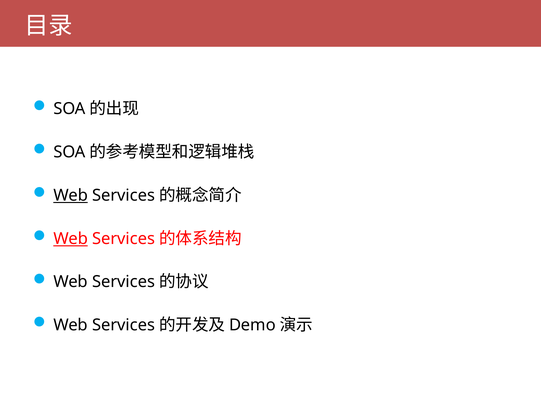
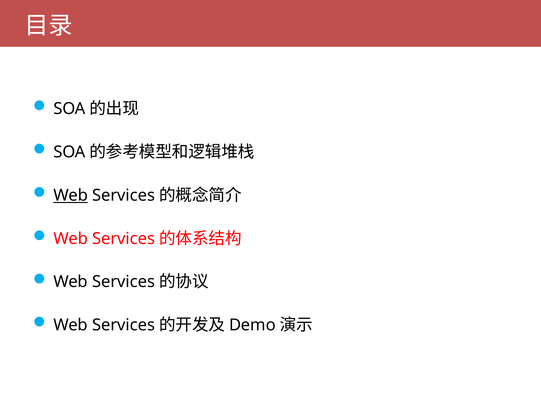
Web at (71, 238) underline: present -> none
